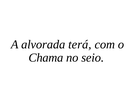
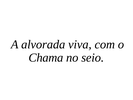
terá: terá -> viva
